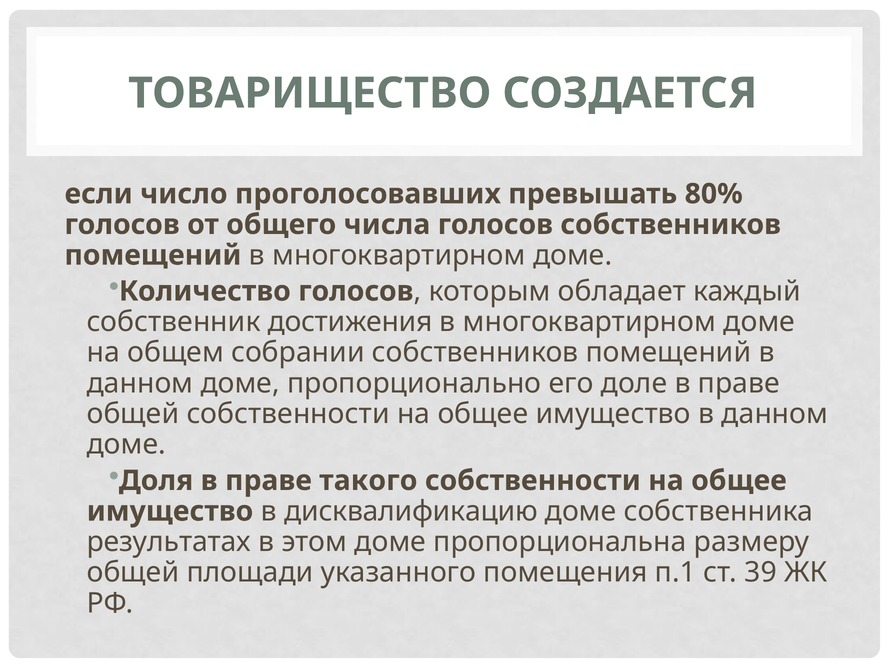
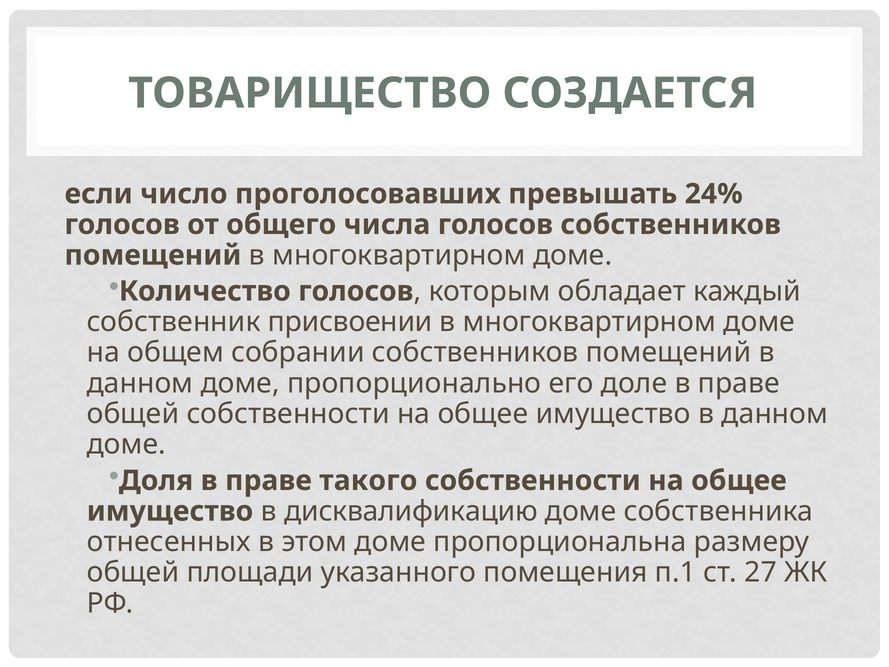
80%: 80% -> 24%
достижения: достижения -> присвоении
результатах: результатах -> отнесенных
39: 39 -> 27
